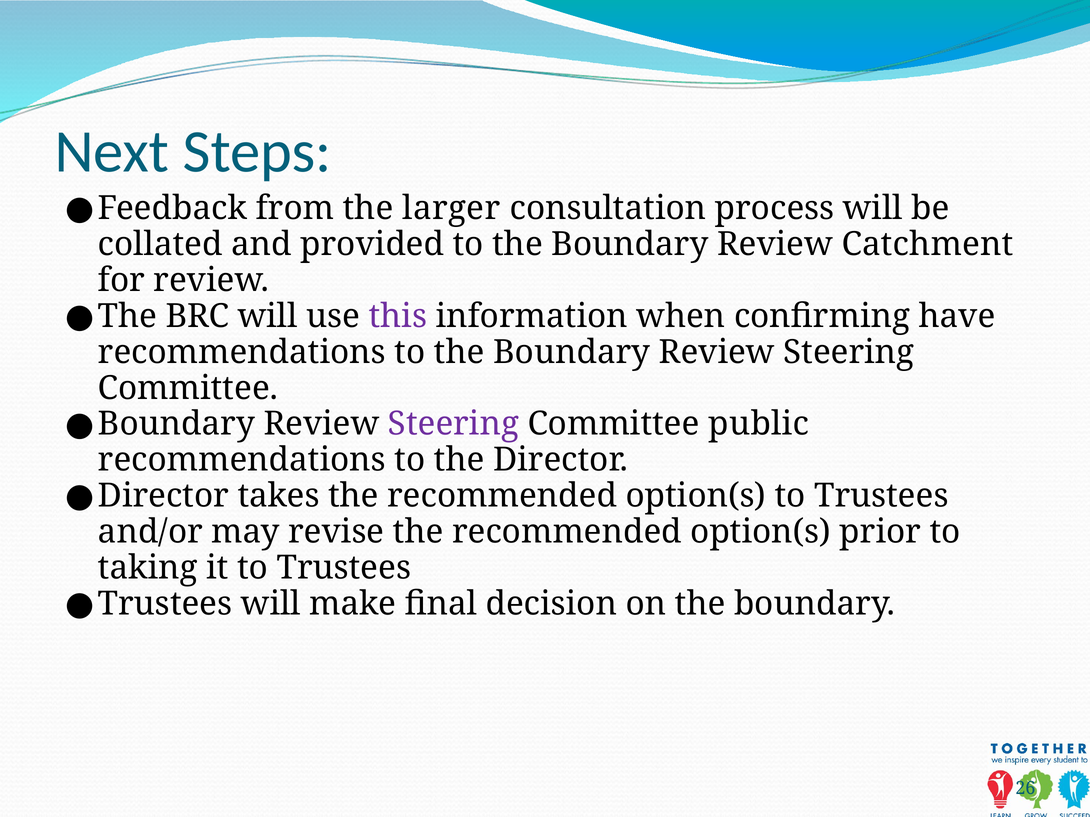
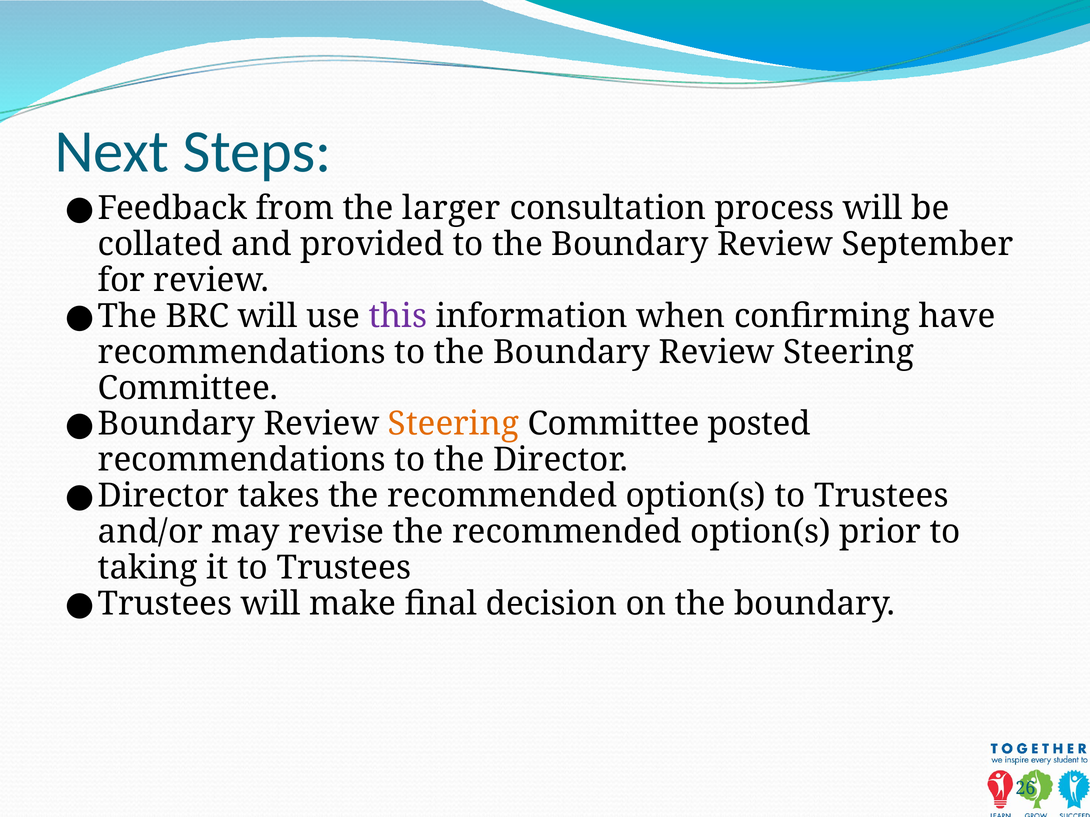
Catchment: Catchment -> September
Steering at (453, 424) colour: purple -> orange
public: public -> posted
